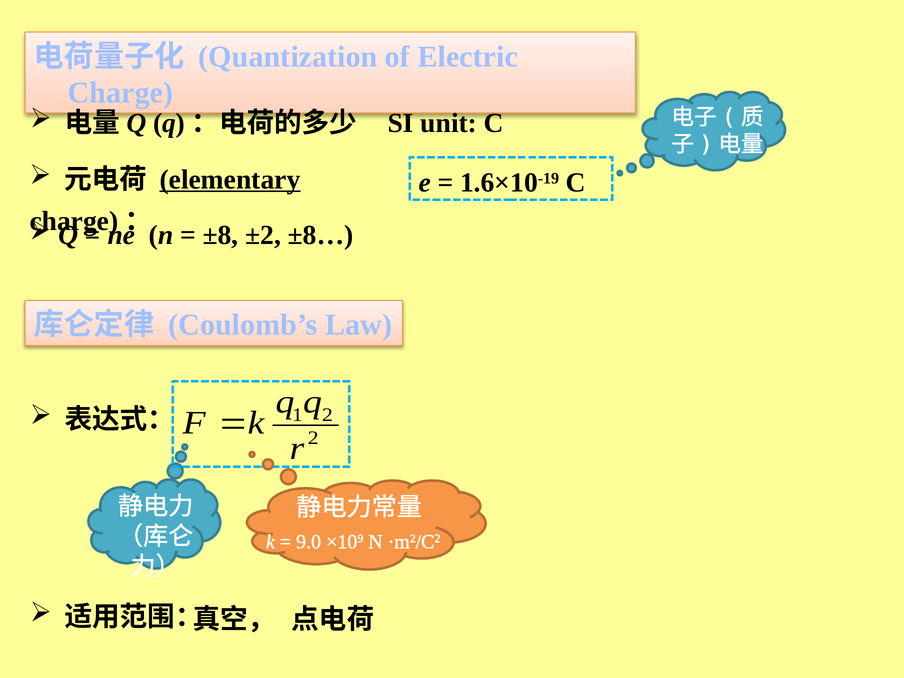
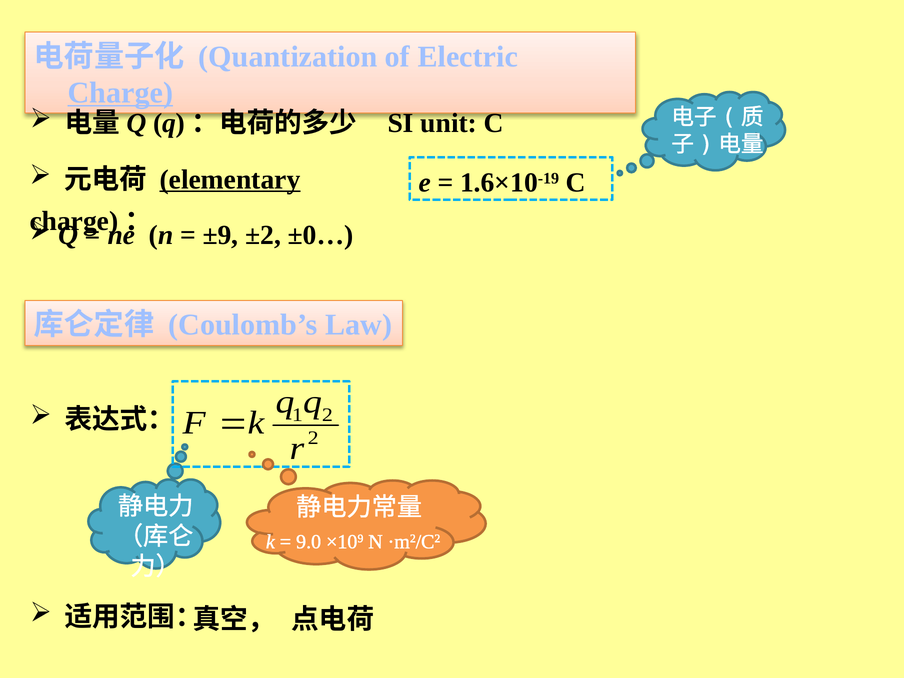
Charge underline: none -> present
±8: ±8 -> ±9
±8…: ±8… -> ±0…
